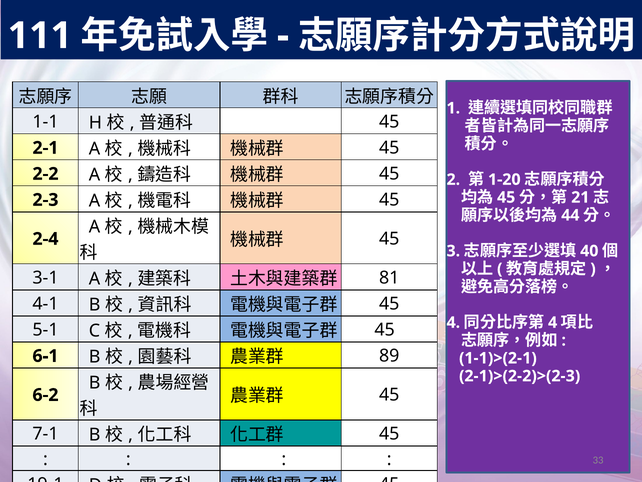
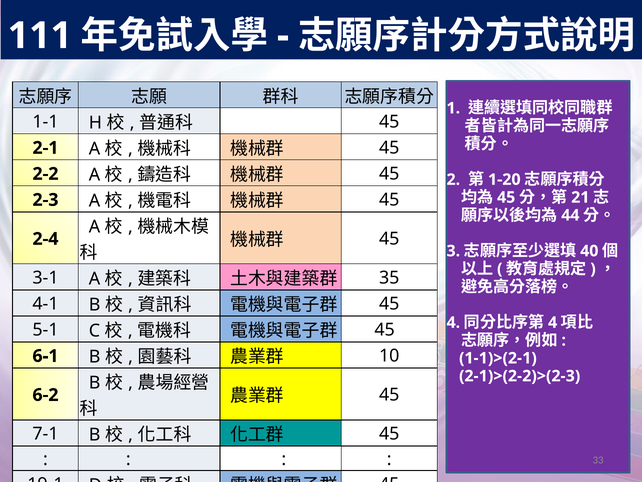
81: 81 -> 35
89: 89 -> 10
